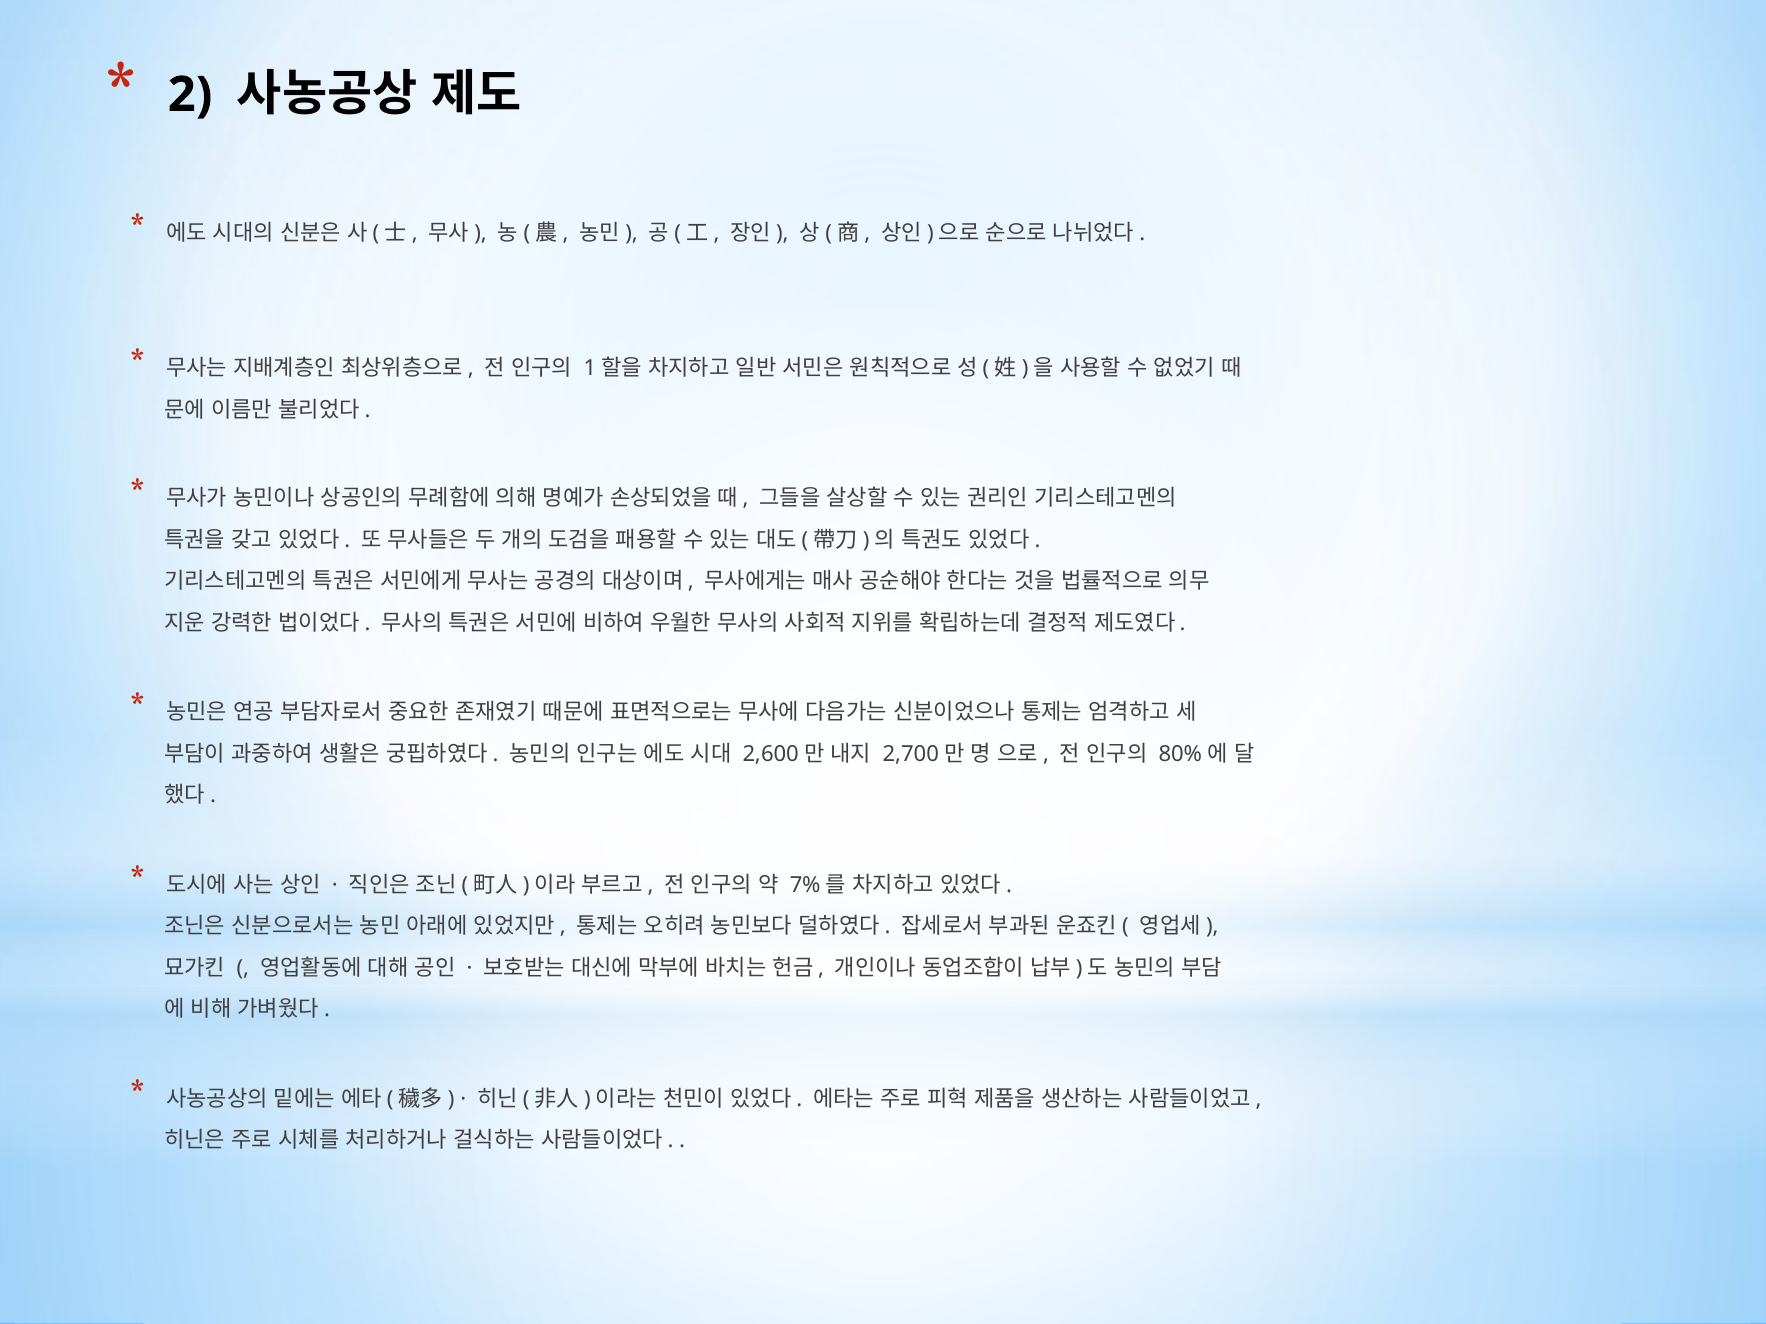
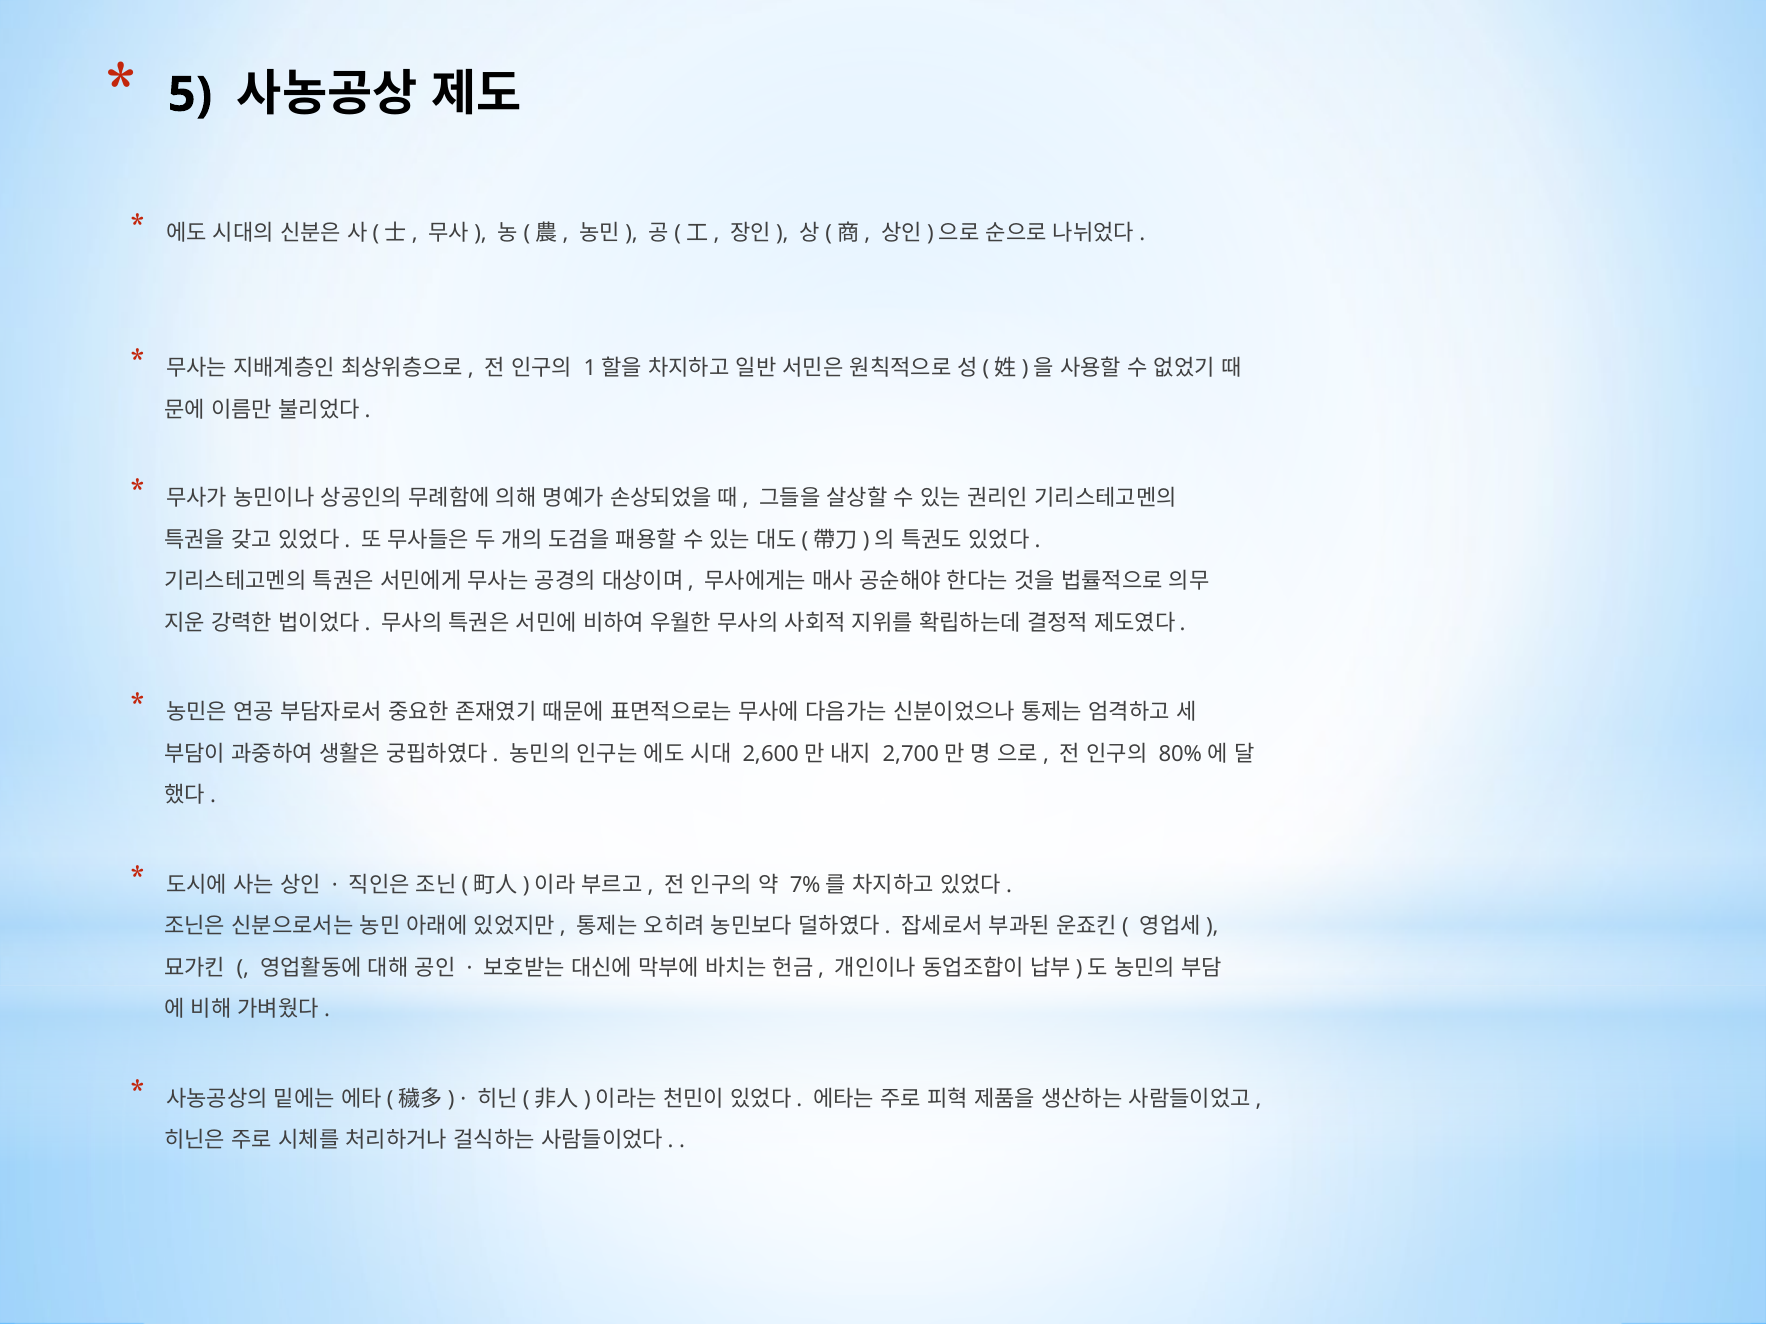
2: 2 -> 5
